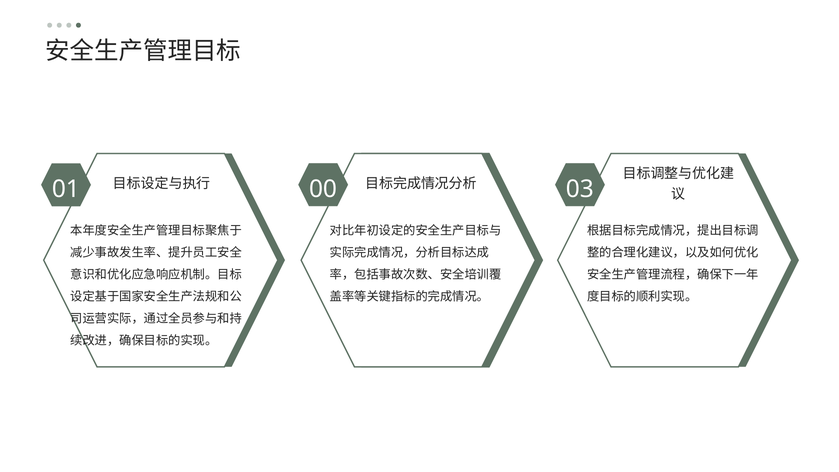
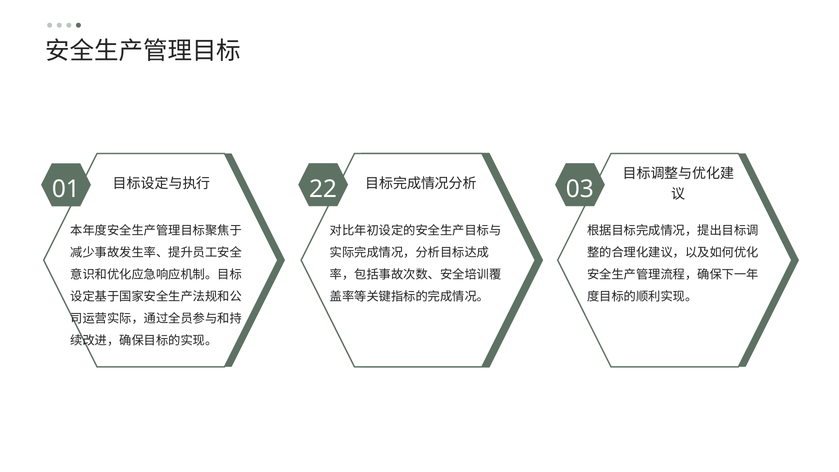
00: 00 -> 22
